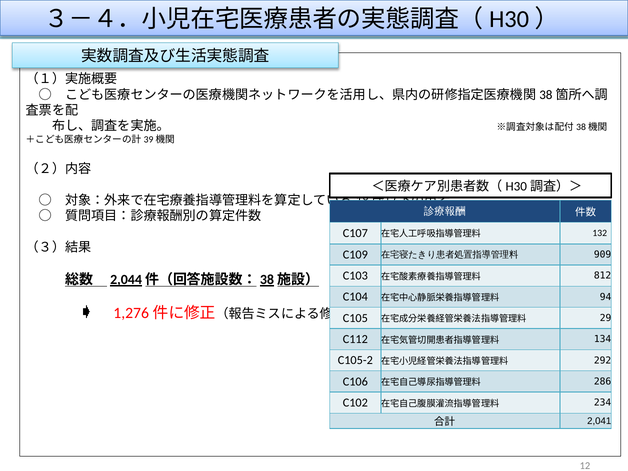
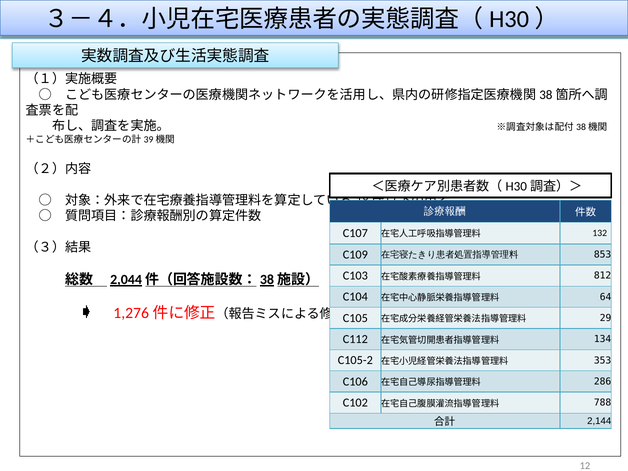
909: 909 -> 853
94: 94 -> 64
292: 292 -> 353
234: 234 -> 788
2,041: 2,041 -> 2,144
